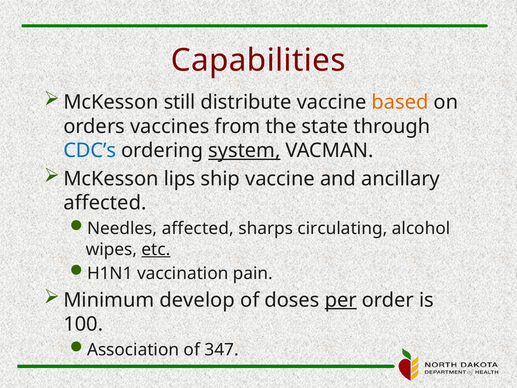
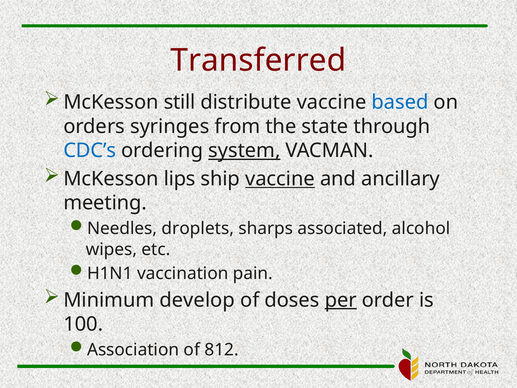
Capabilities: Capabilities -> Transferred
based colour: orange -> blue
vaccines: vaccines -> syringes
vaccine at (280, 179) underline: none -> present
affected at (105, 203): affected -> meeting
Needles affected: affected -> droplets
circulating: circulating -> associated
etc underline: present -> none
347: 347 -> 812
